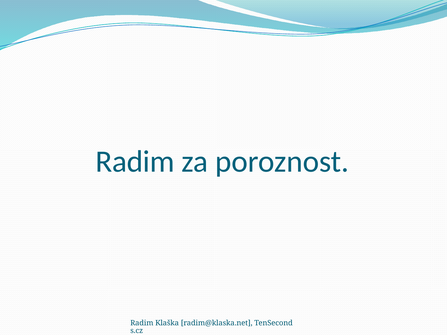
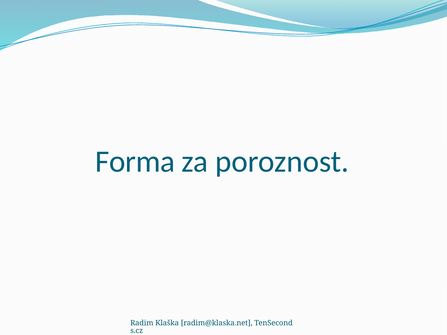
Radim at (135, 162): Radim -> Forma
